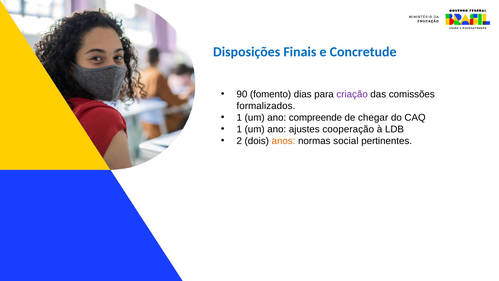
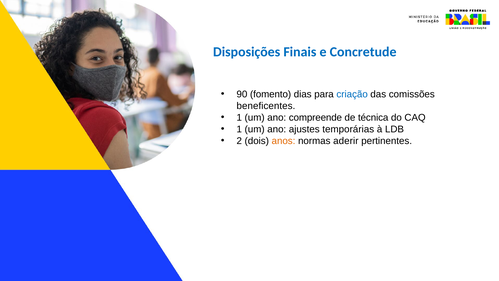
criação colour: purple -> blue
formalizados: formalizados -> beneficentes
chegar: chegar -> técnica
cooperação: cooperação -> temporárias
social: social -> aderir
